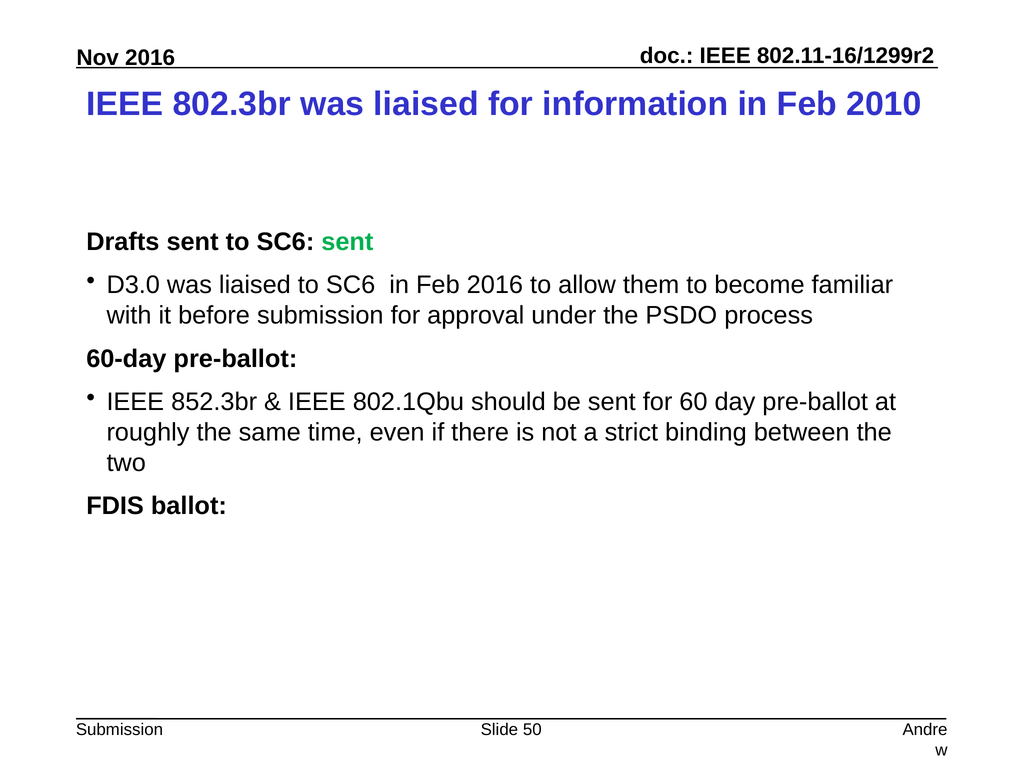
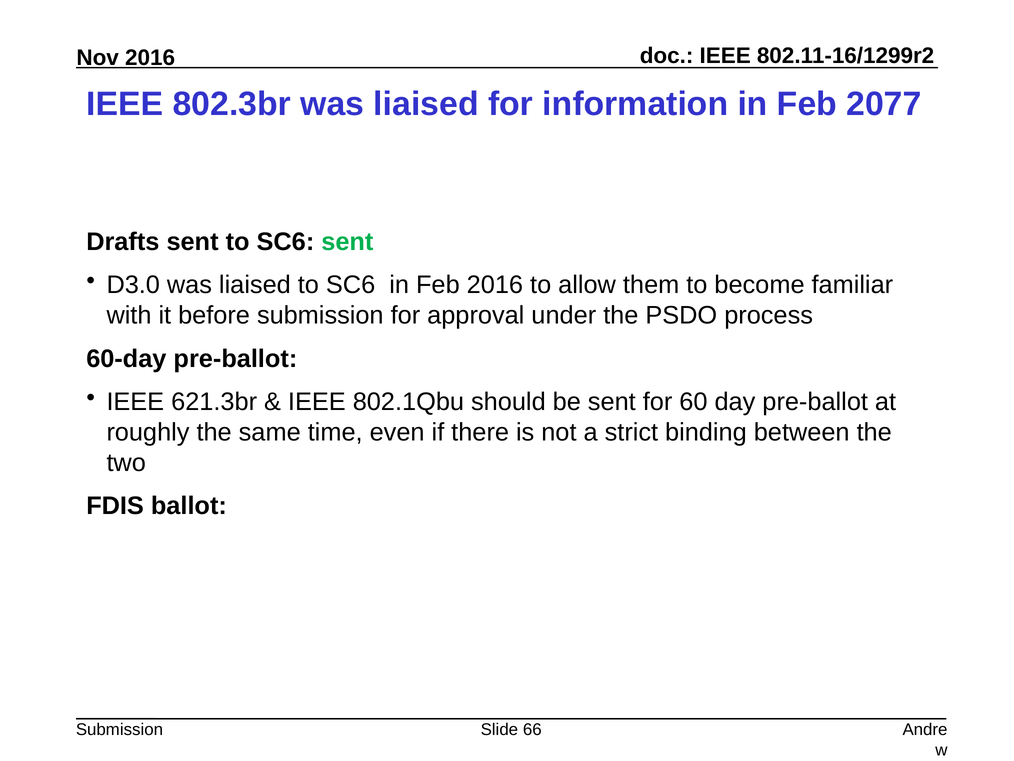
2010: 2010 -> 2077
852.3br: 852.3br -> 621.3br
50: 50 -> 66
